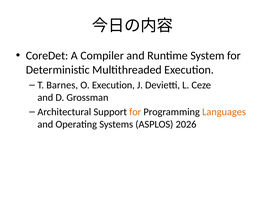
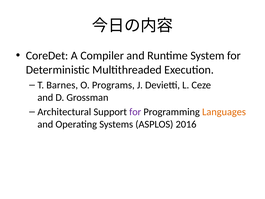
O Execution: Execution -> Programs
for at (135, 112) colour: orange -> purple
2026: 2026 -> 2016
